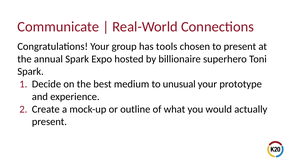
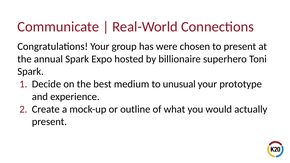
tools: tools -> were
